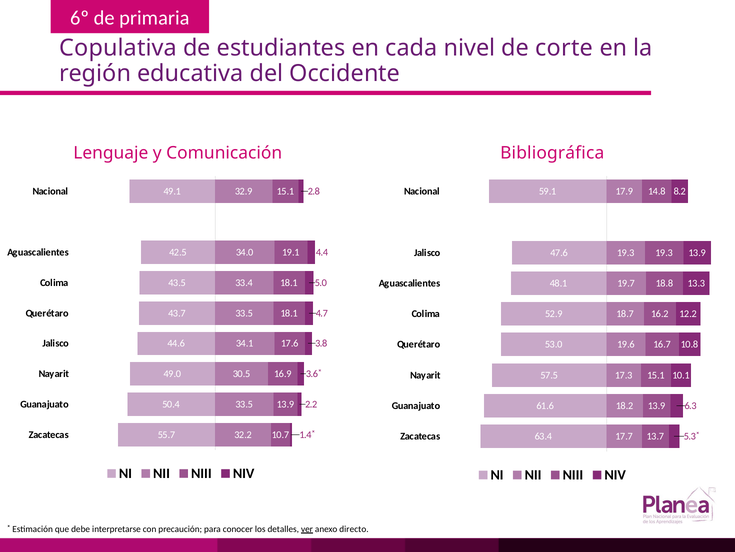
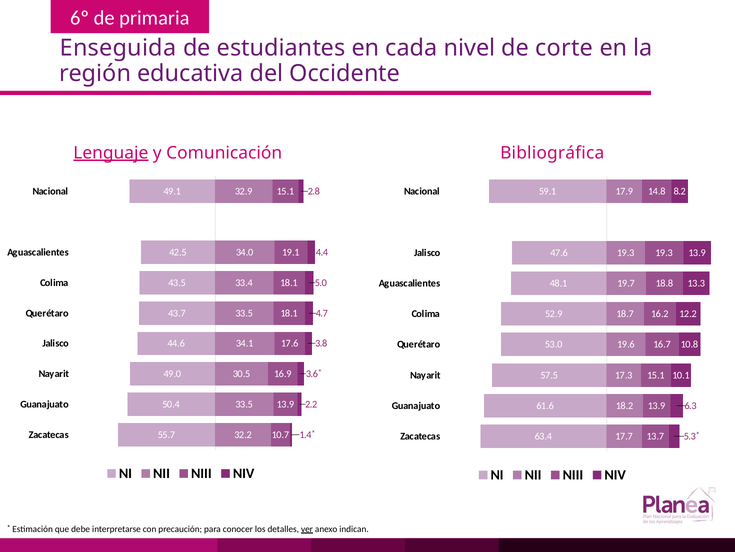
Copulativa: Copulativa -> Enseguida
Lenguaje underline: none -> present
directo: directo -> indican
